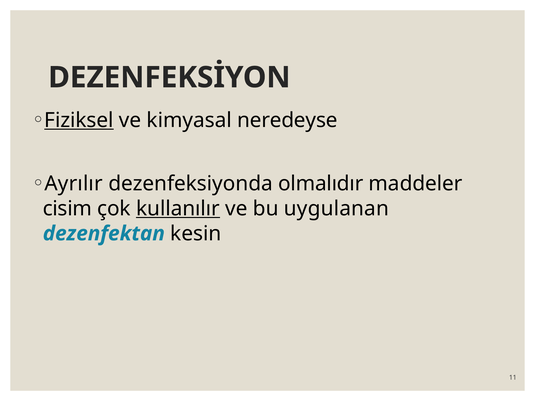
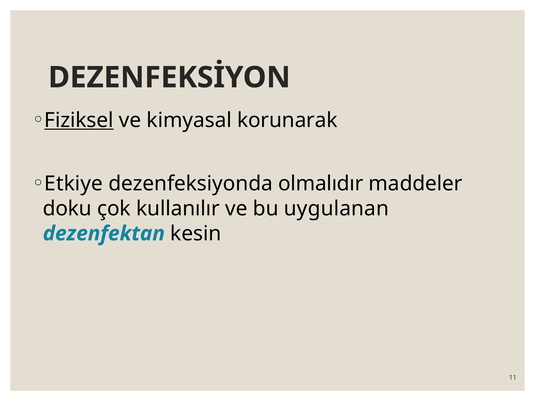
neredeyse: neredeyse -> korunarak
Ayrılır: Ayrılır -> Etkiye
cisim: cisim -> doku
kullanılır underline: present -> none
